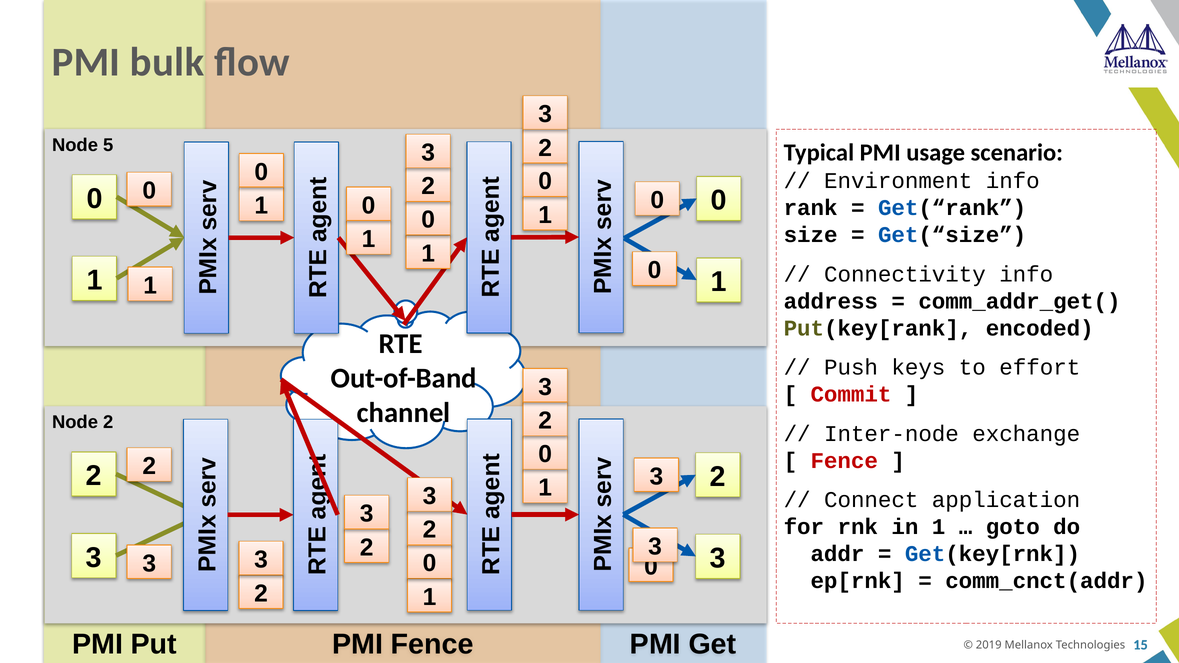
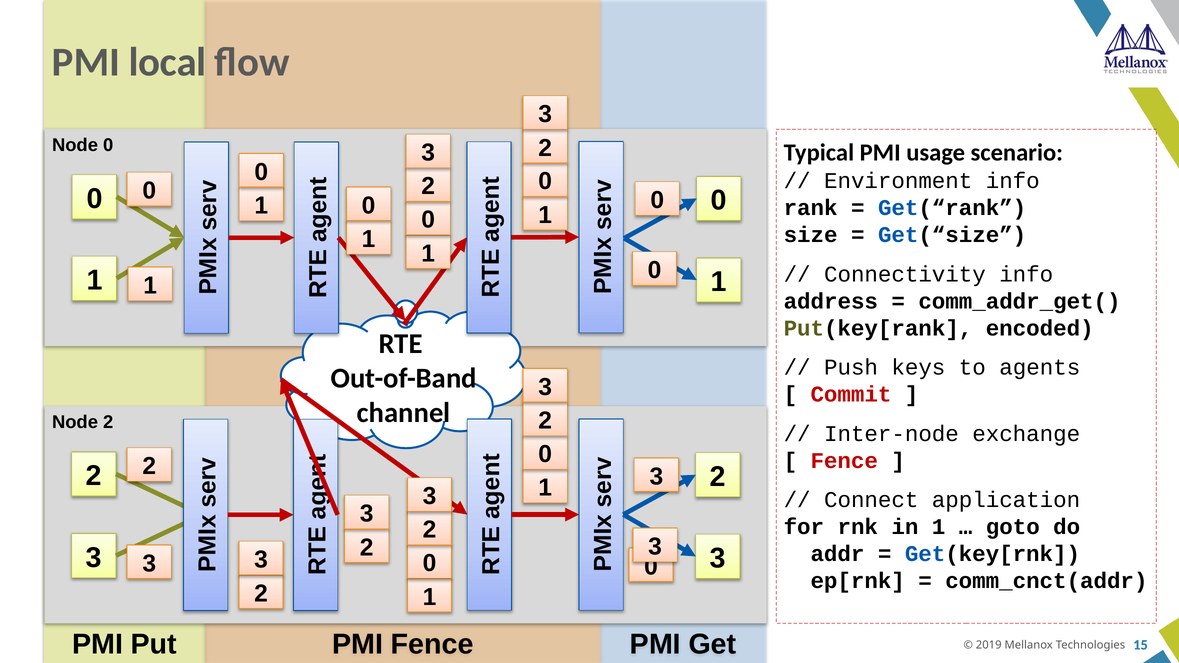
bulk: bulk -> local
Node 5: 5 -> 0
effort: effort -> agents
